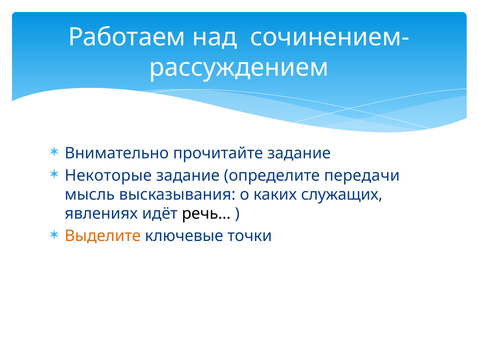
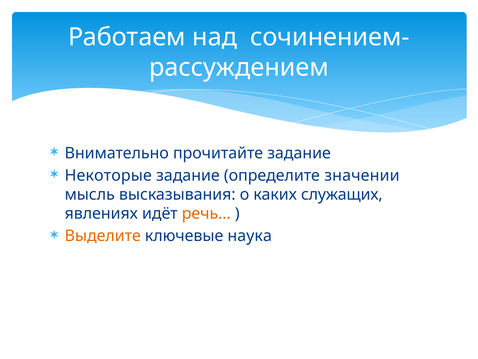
передачи: передачи -> значении
речь… colour: black -> orange
точки: точки -> наука
